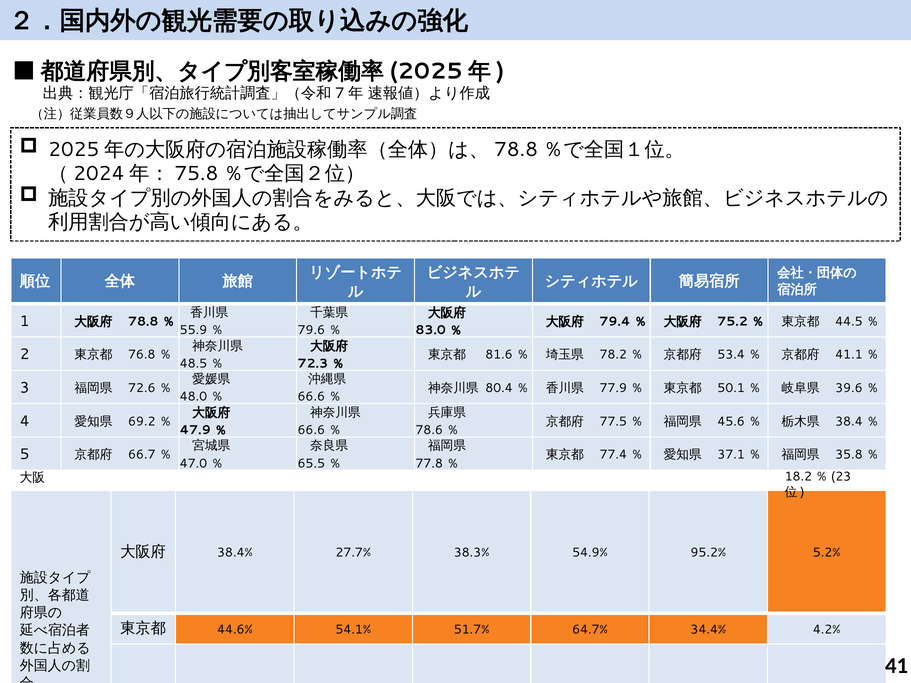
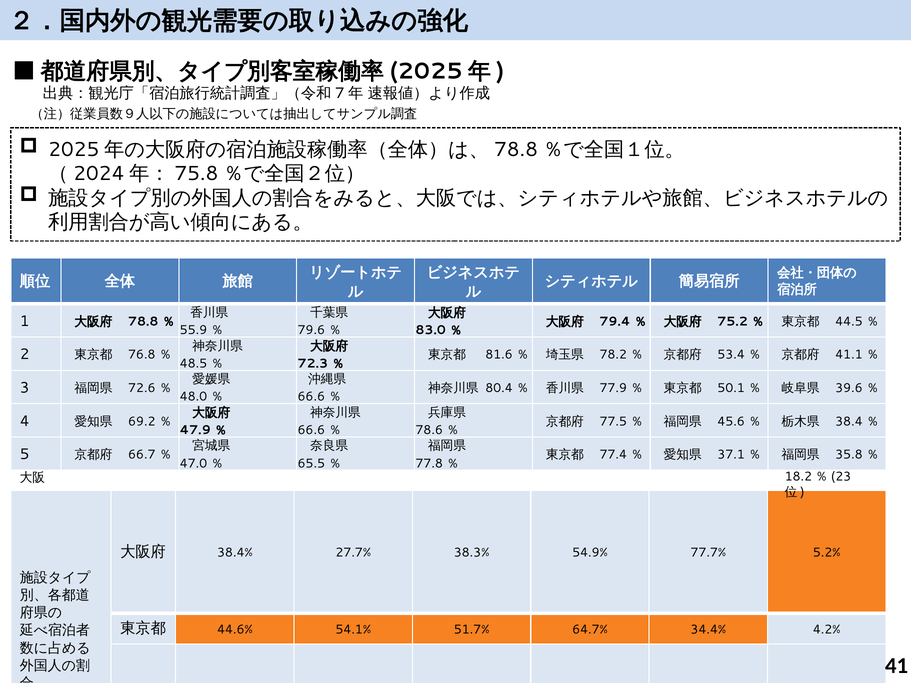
95.2%: 95.2% -> 77.7%
